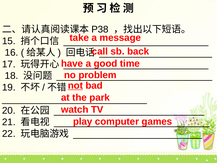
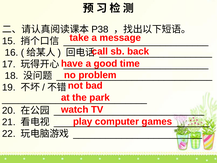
not underline: present -> none
